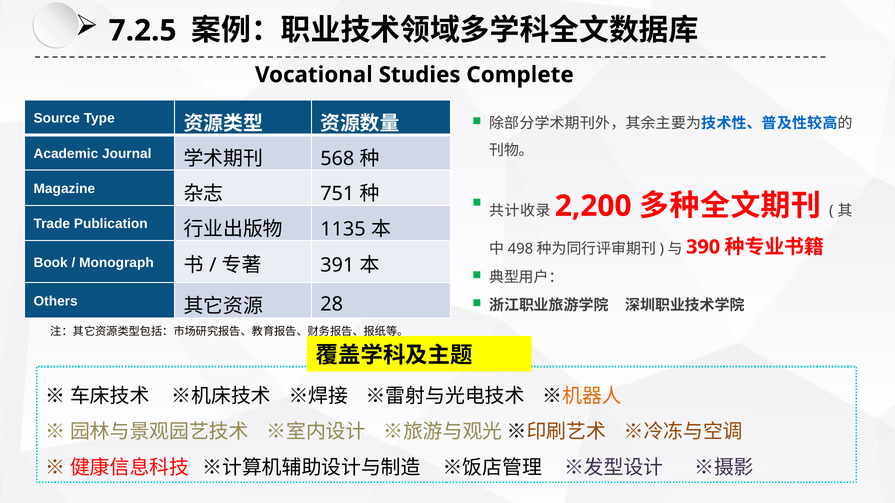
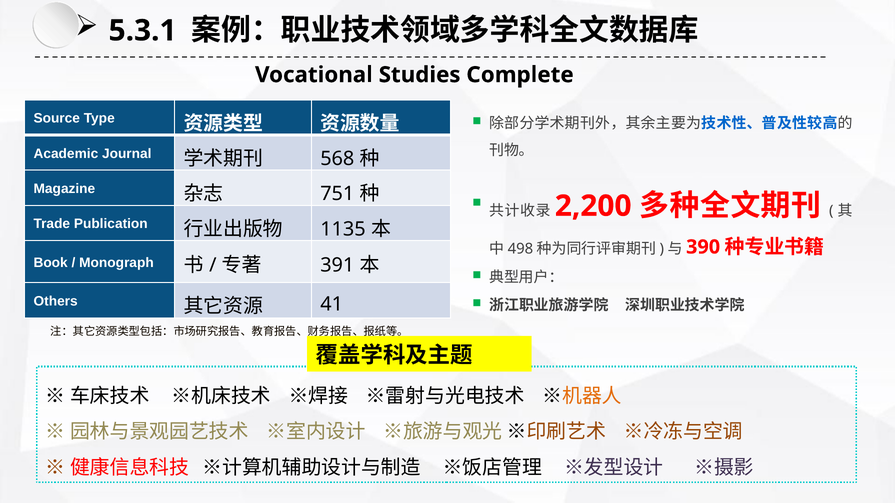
7.2.5: 7.2.5 -> 5.3.1
28: 28 -> 41
